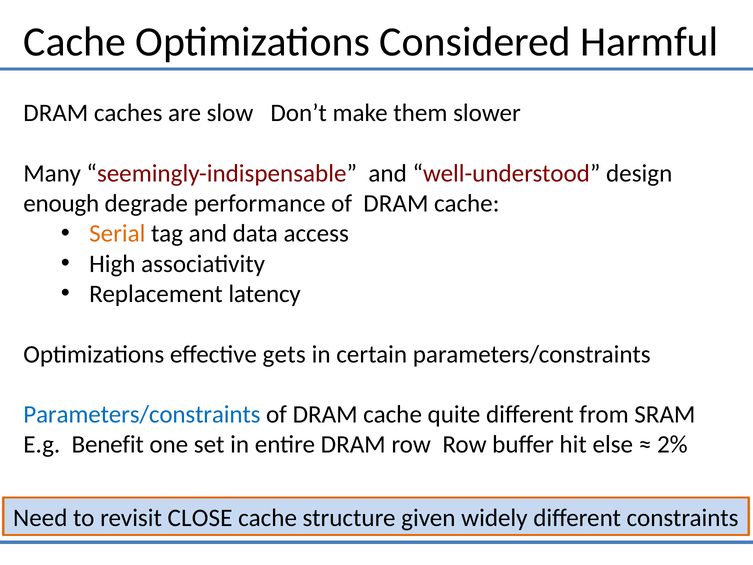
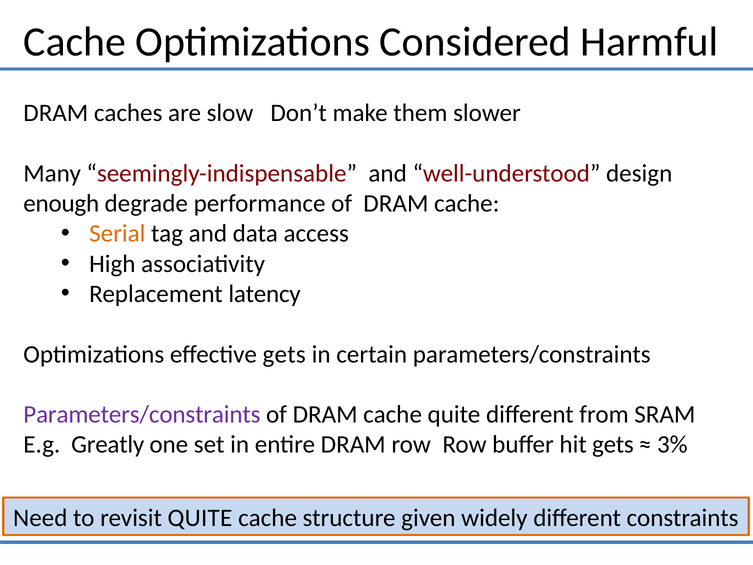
Parameters/constraints at (142, 414) colour: blue -> purple
Benefit: Benefit -> Greatly
hit else: else -> gets
2%: 2% -> 3%
revisit CLOSE: CLOSE -> QUITE
